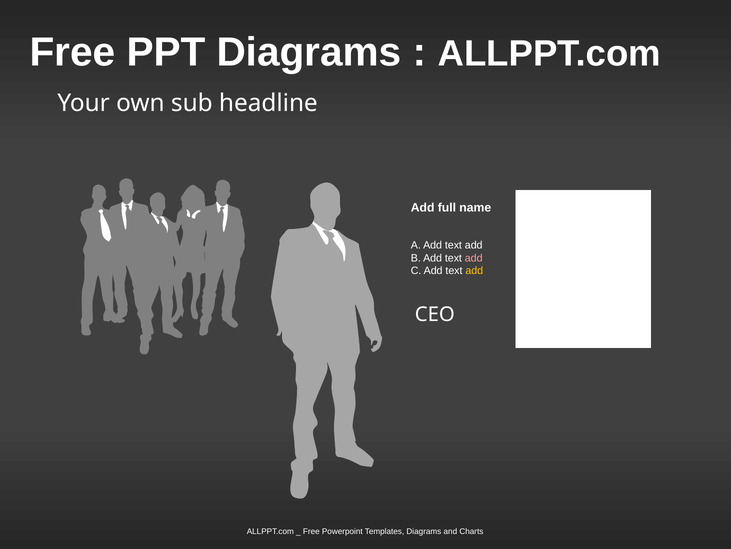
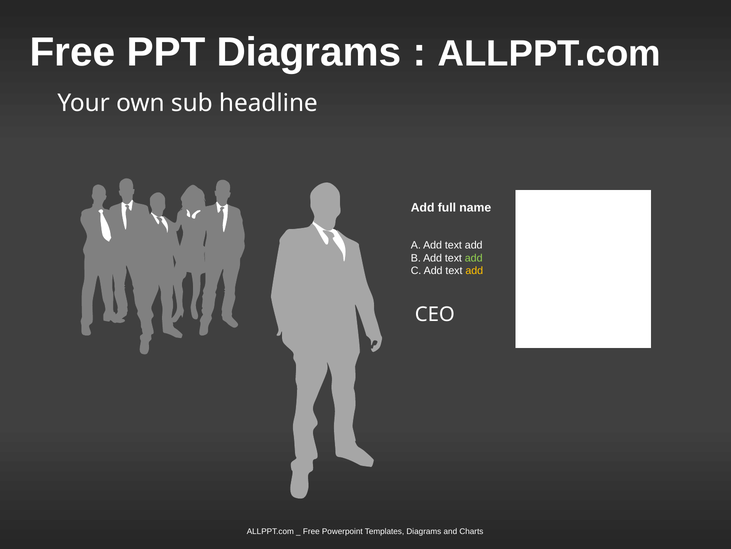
add at (474, 258) colour: pink -> light green
